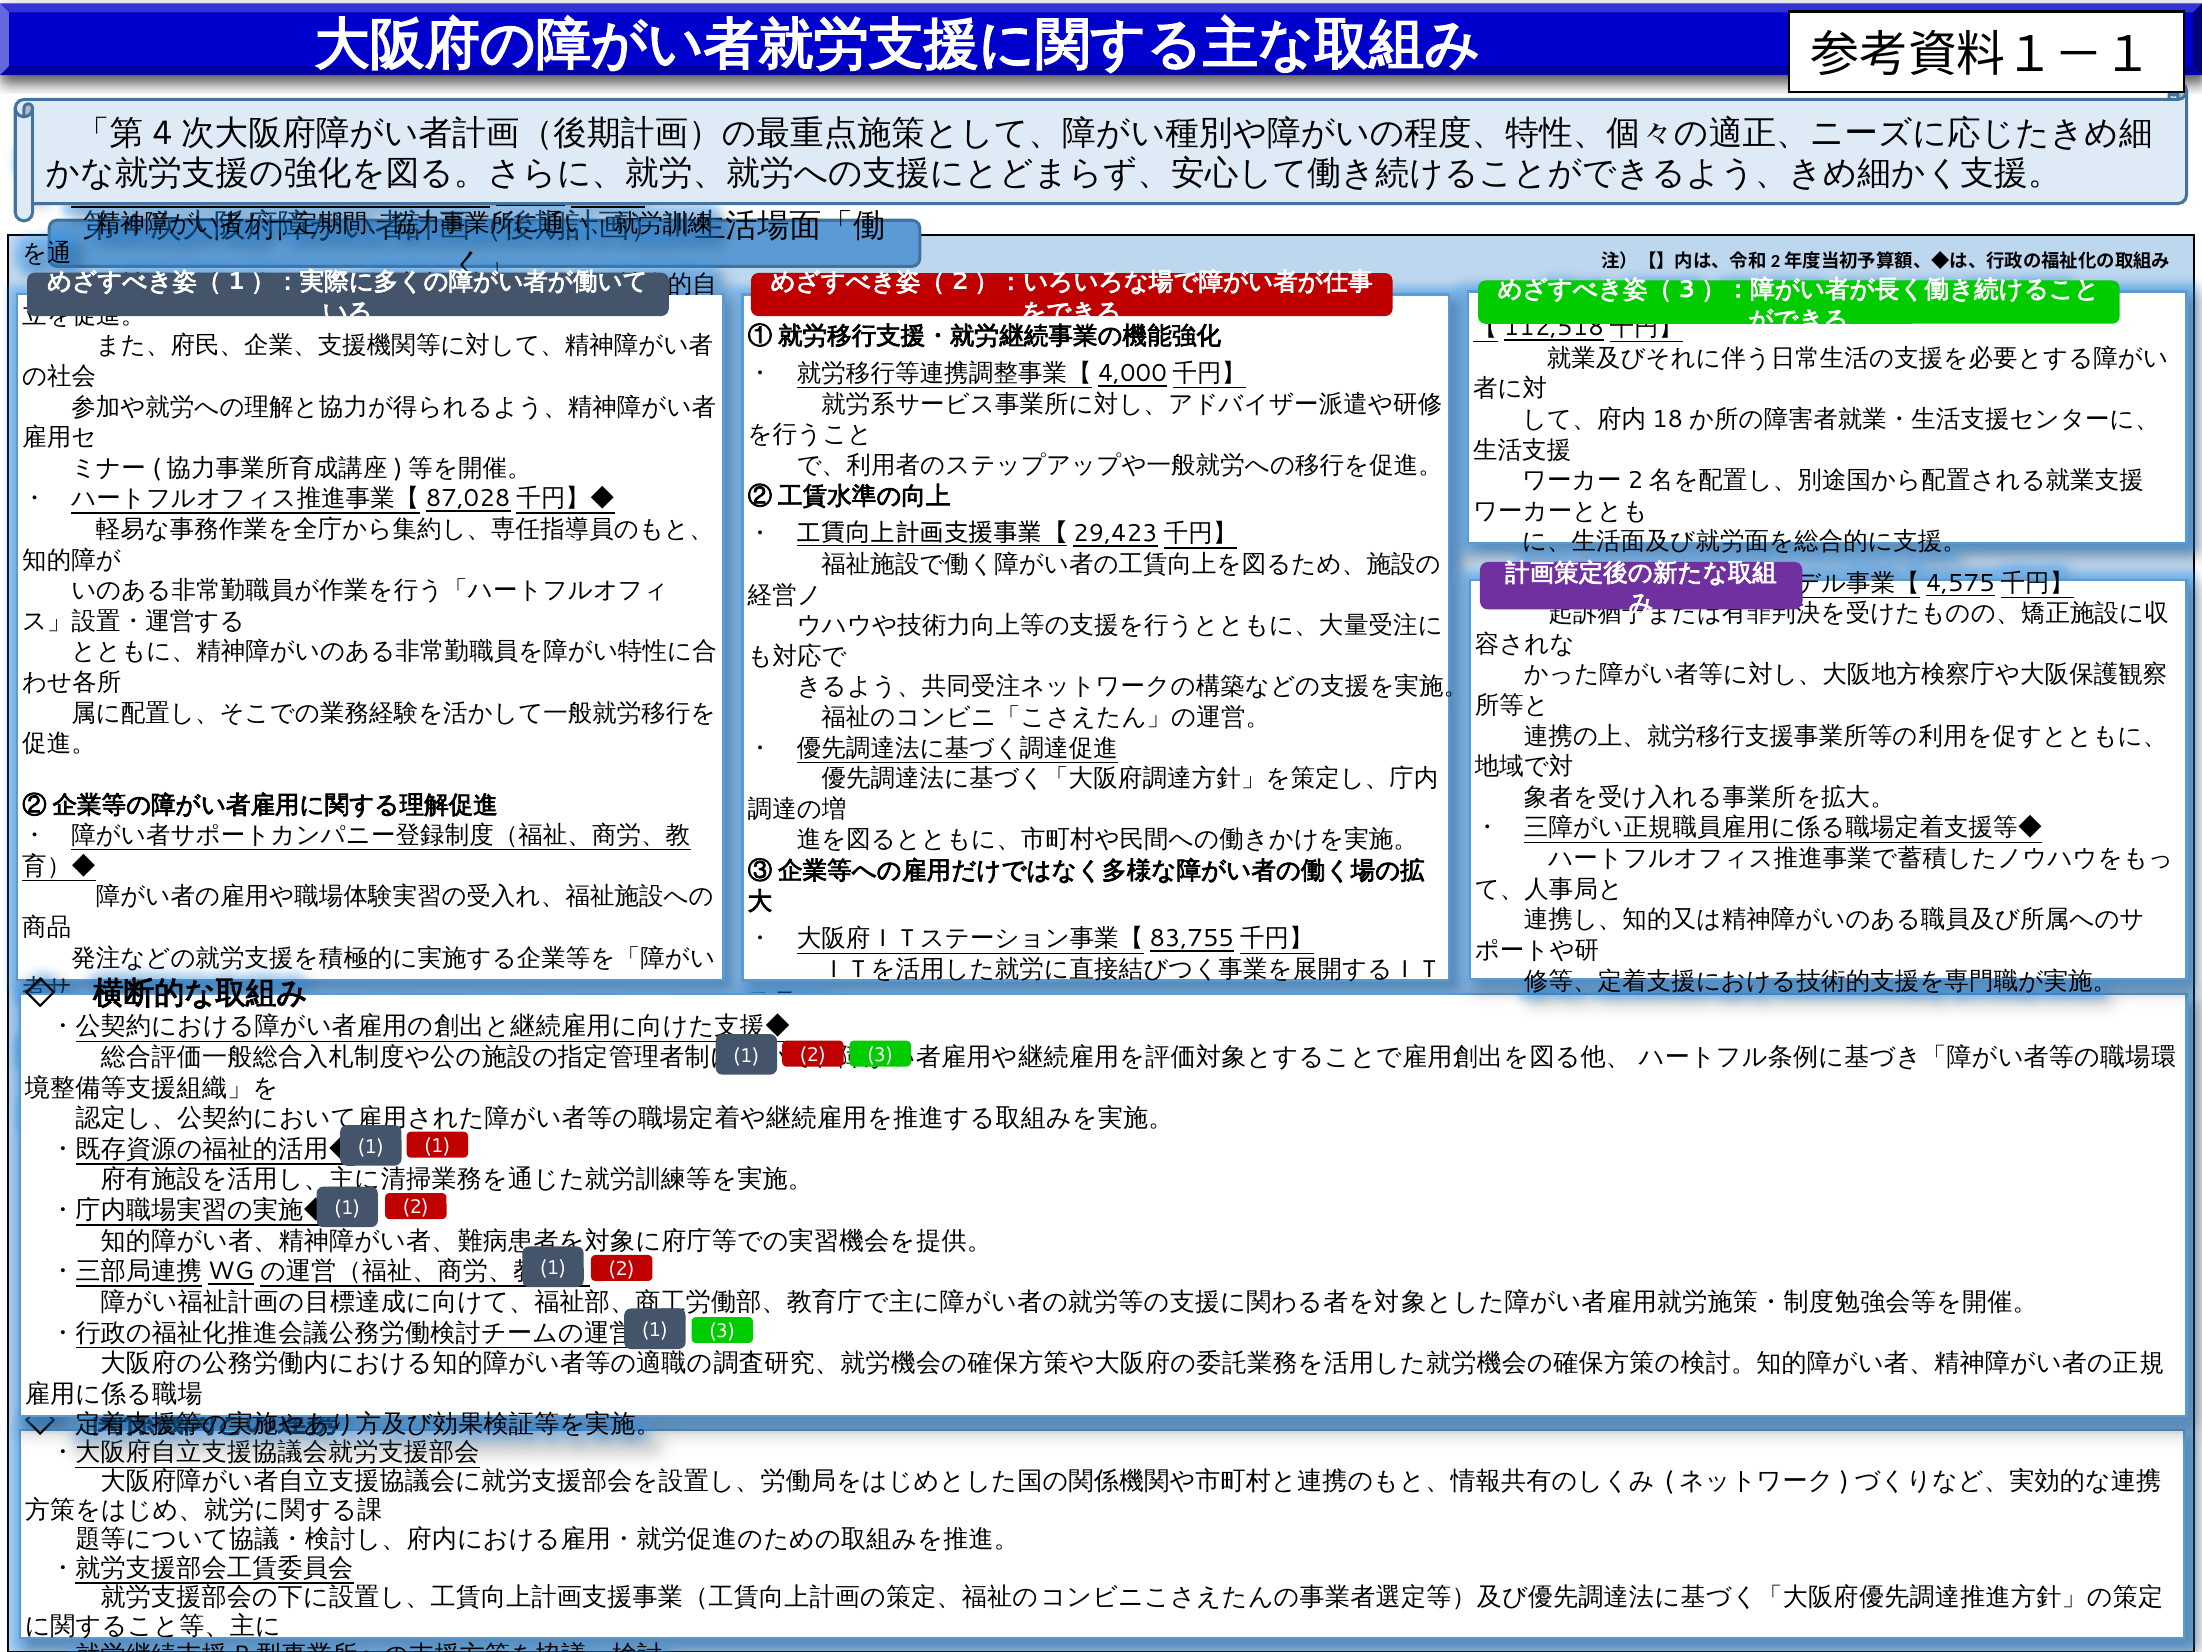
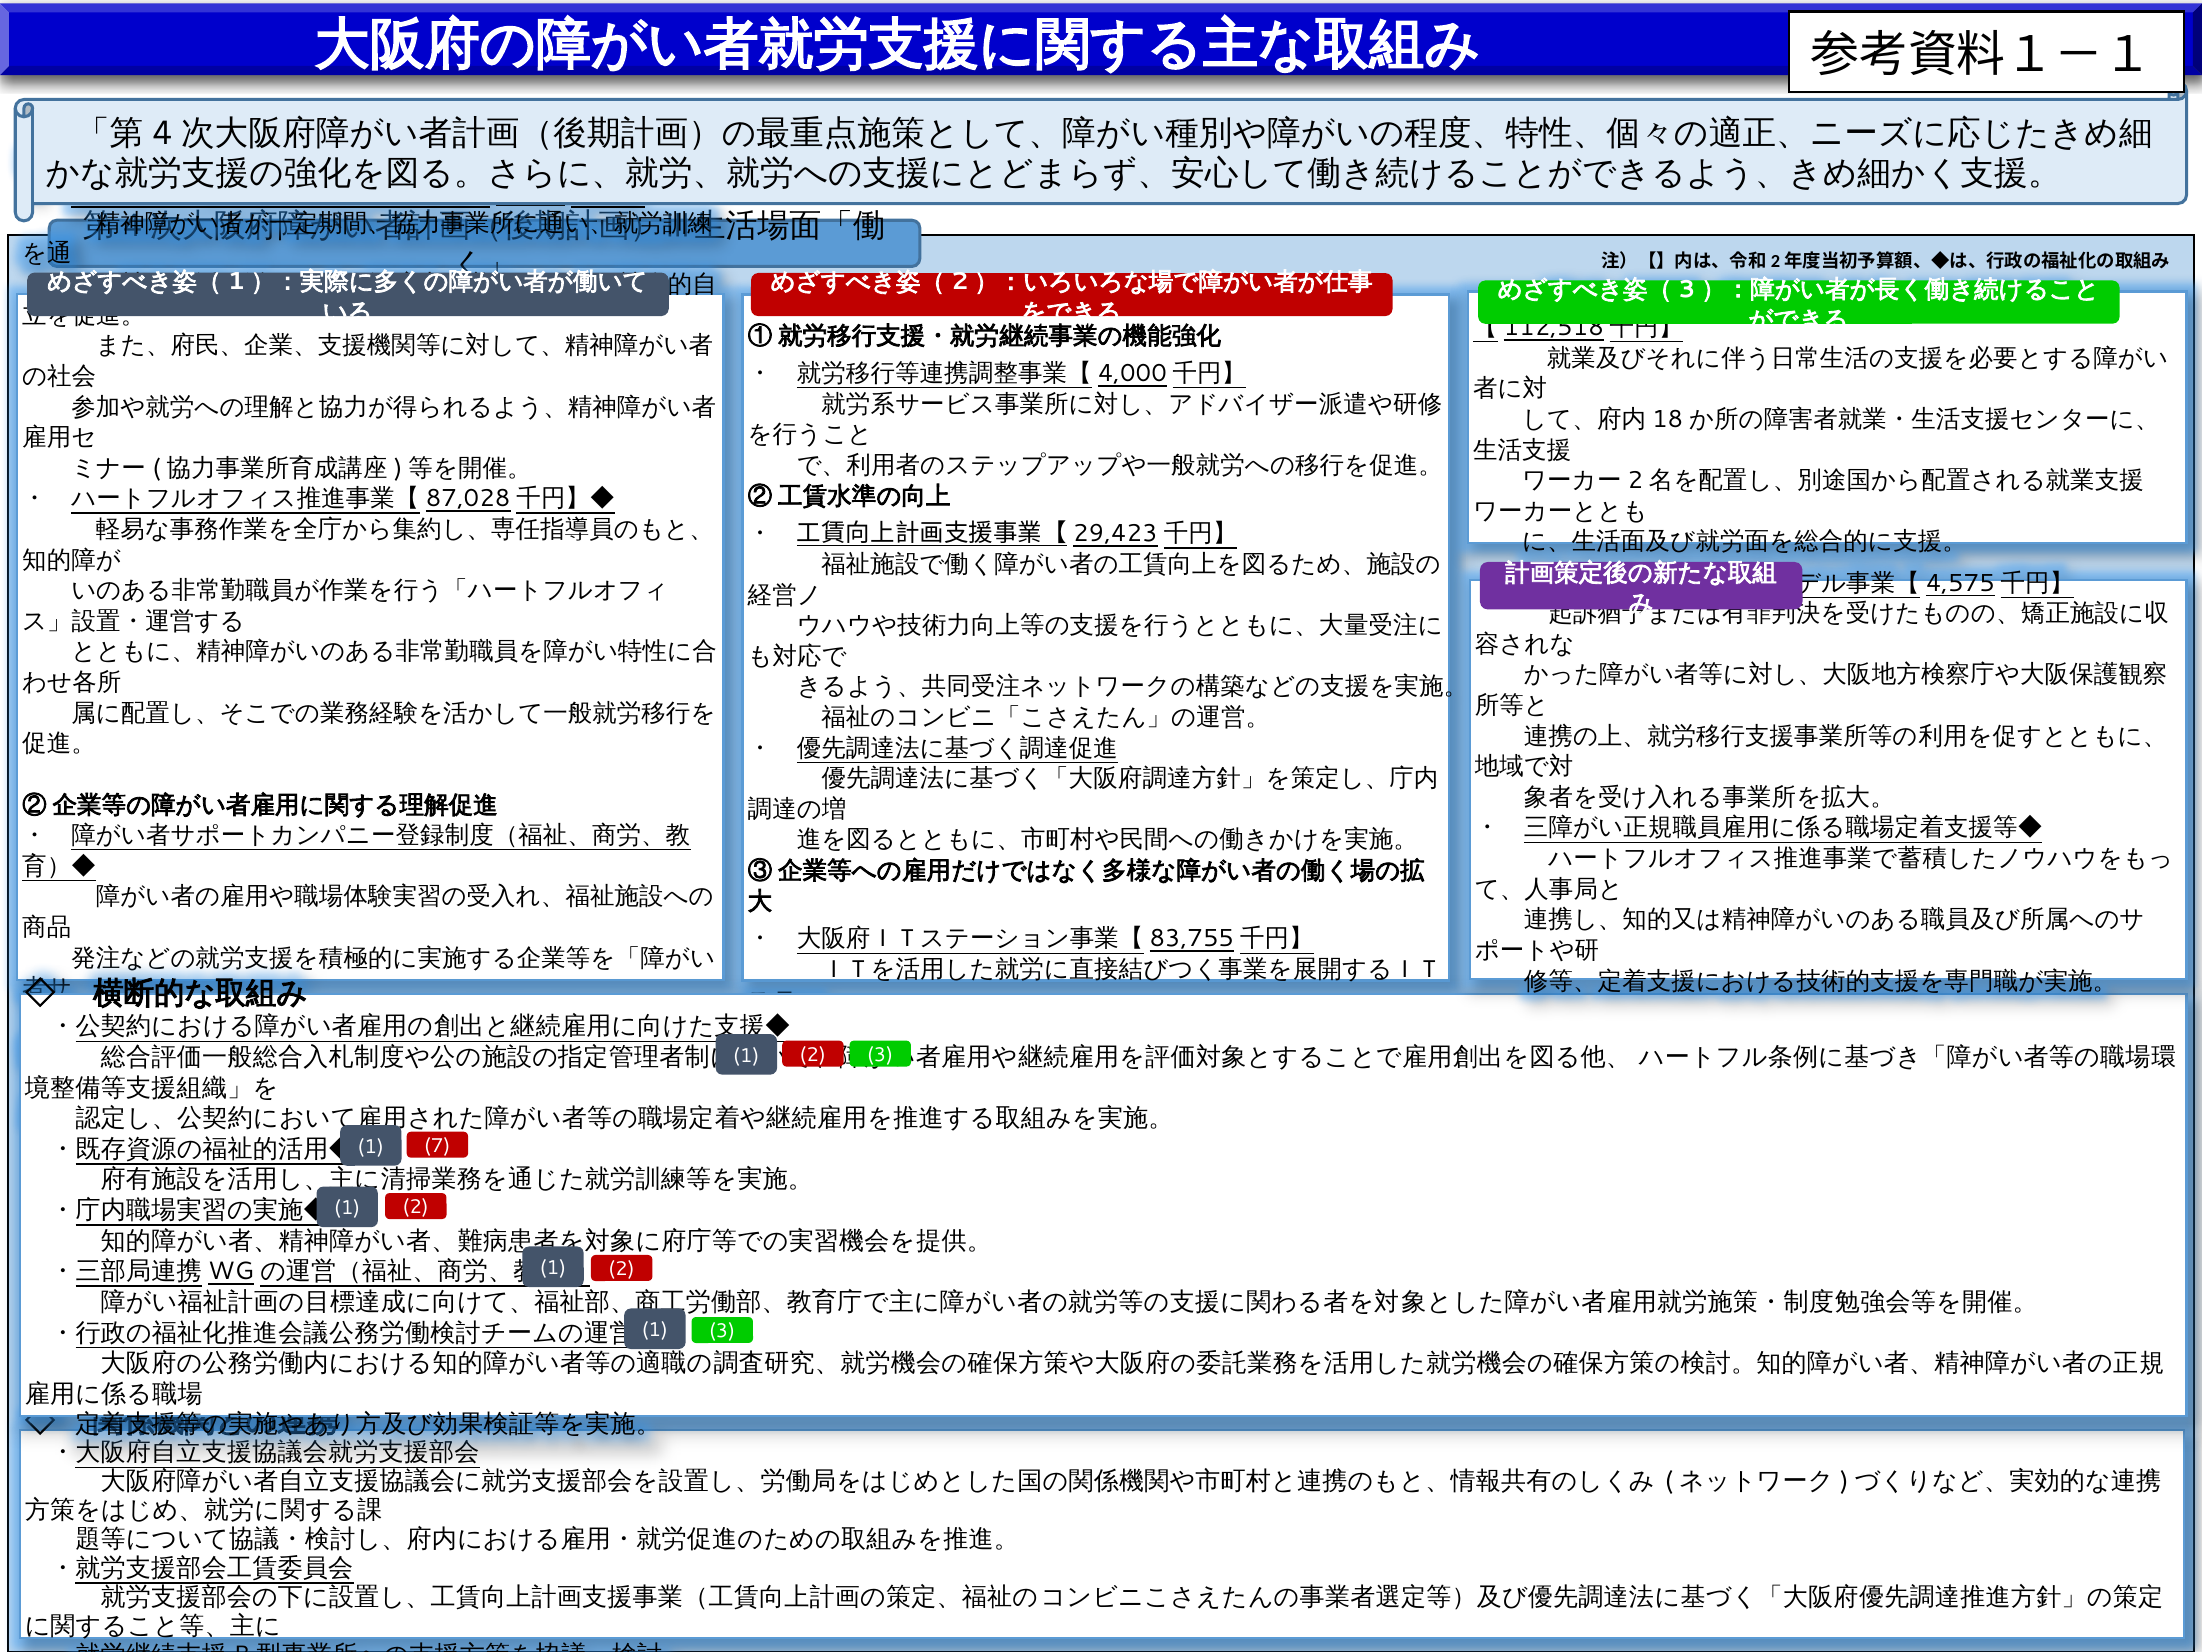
1 at (437, 1146): 1 -> 7
